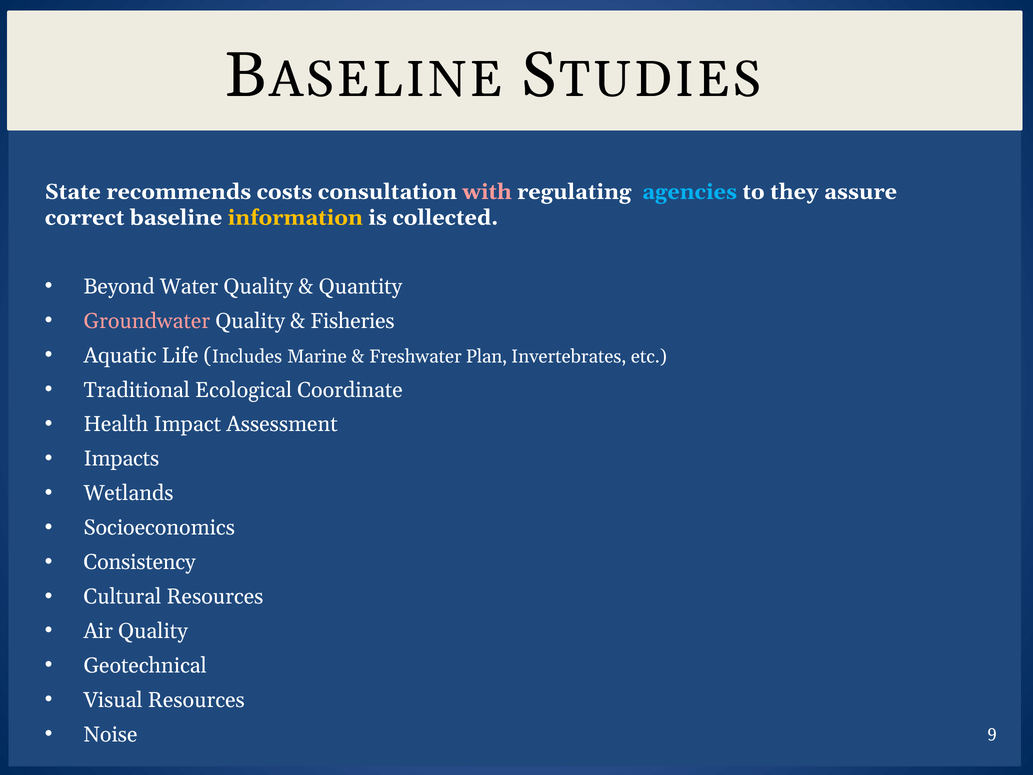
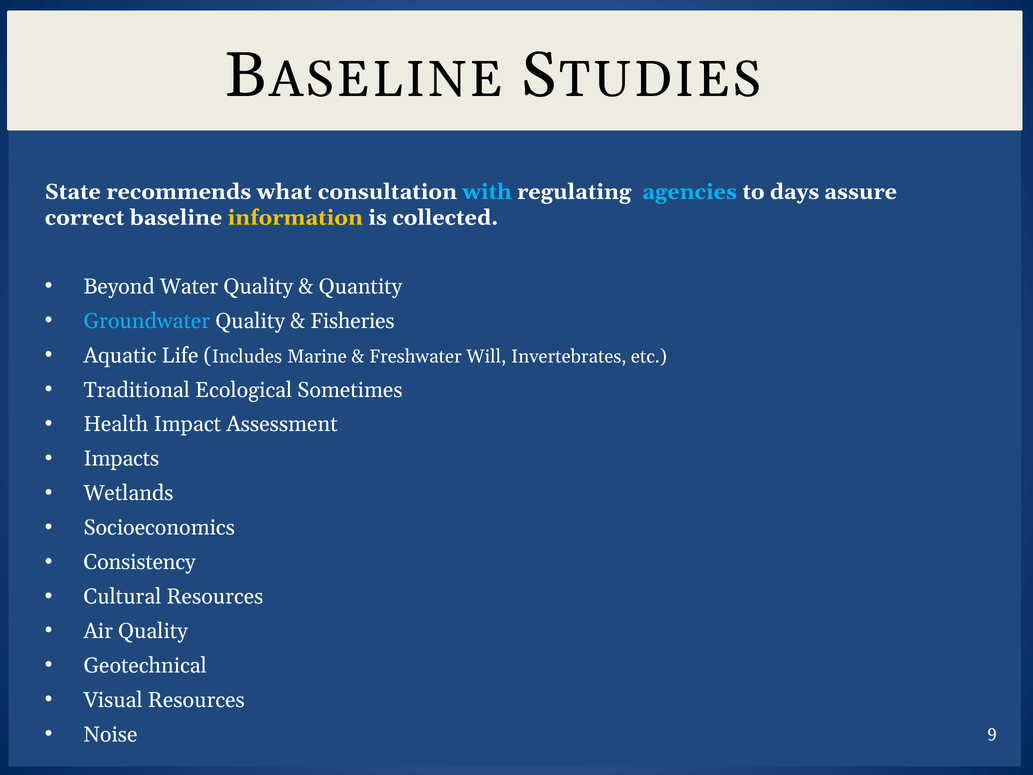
costs: costs -> what
with colour: pink -> light blue
they: they -> days
Groundwater colour: pink -> light blue
Plan: Plan -> Will
Coordinate: Coordinate -> Sometimes
